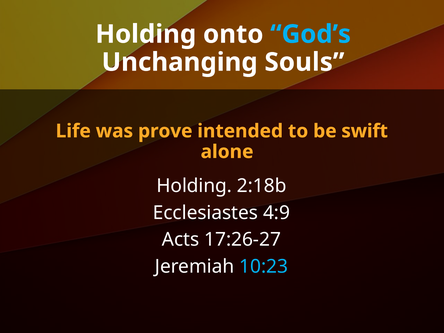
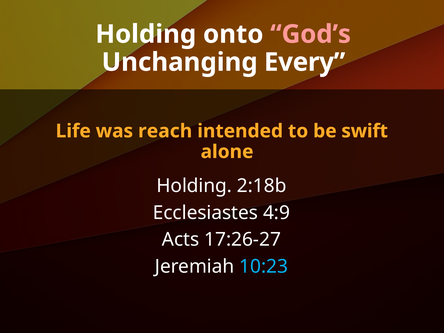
God’s colour: light blue -> pink
Souls: Souls -> Every
prove: prove -> reach
